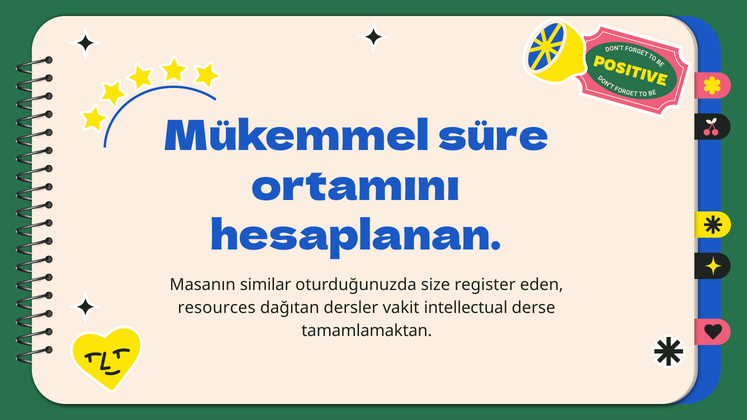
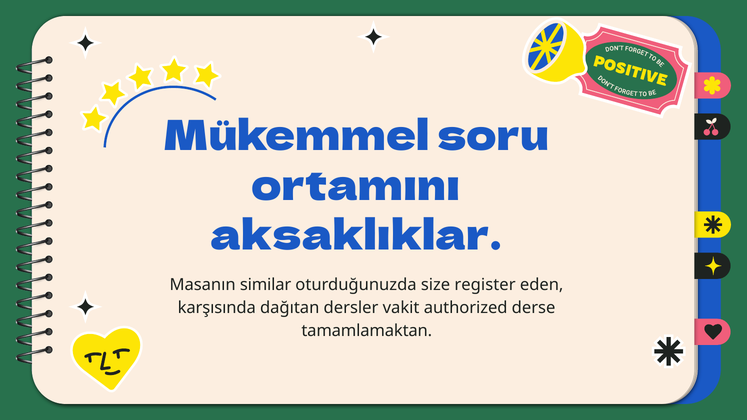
süre: süre -> soru
hesaplanan: hesaplanan -> aksaklıklar
resources: resources -> karşısında
intellectual: intellectual -> authorized
